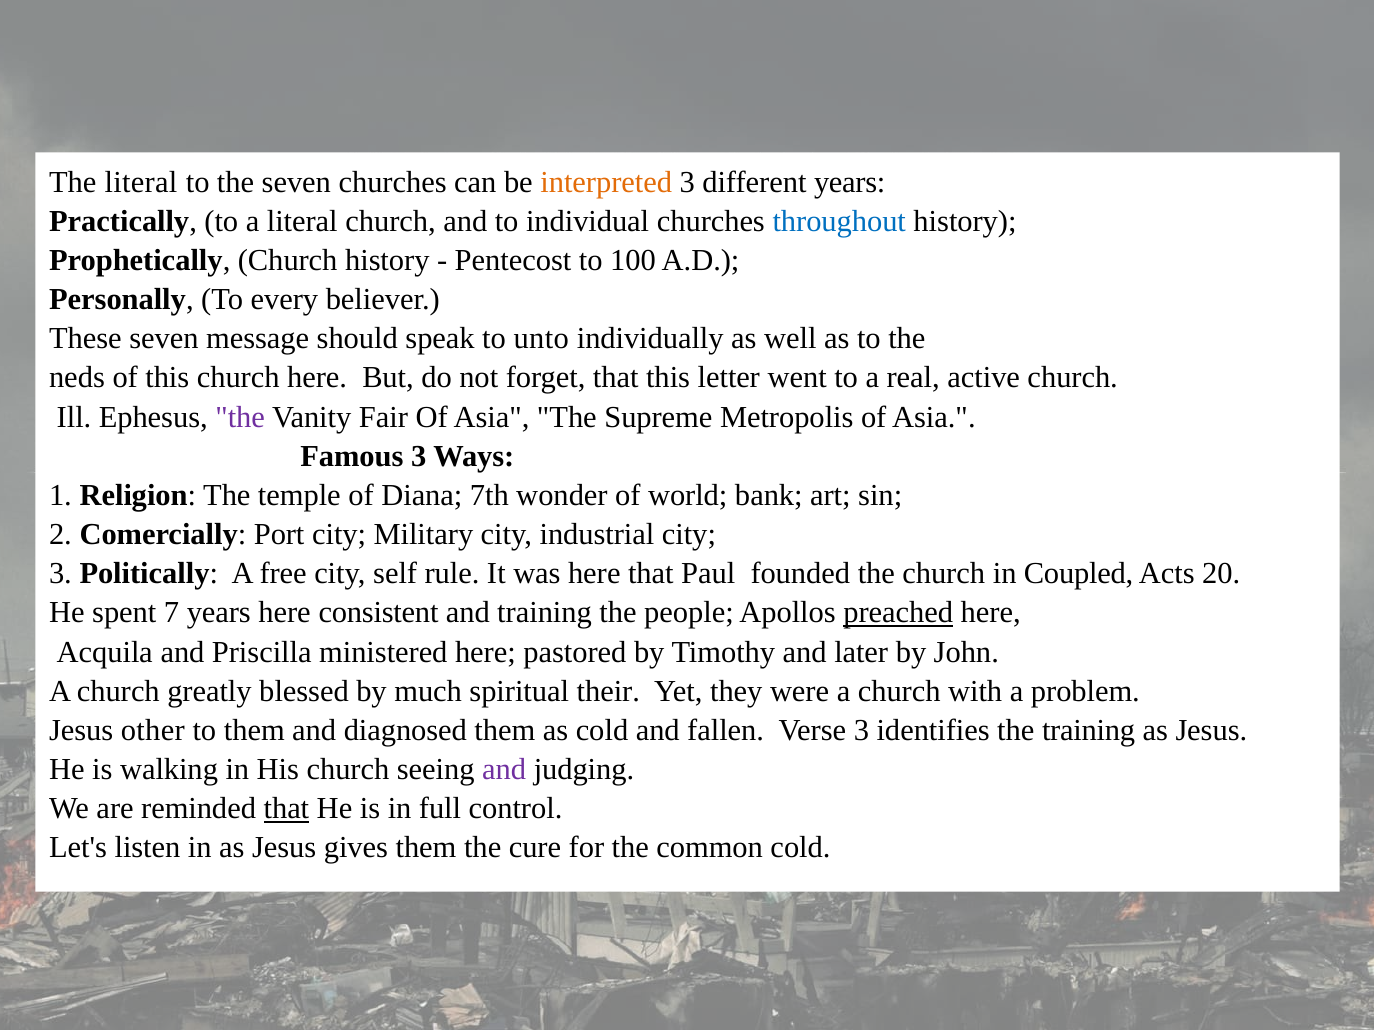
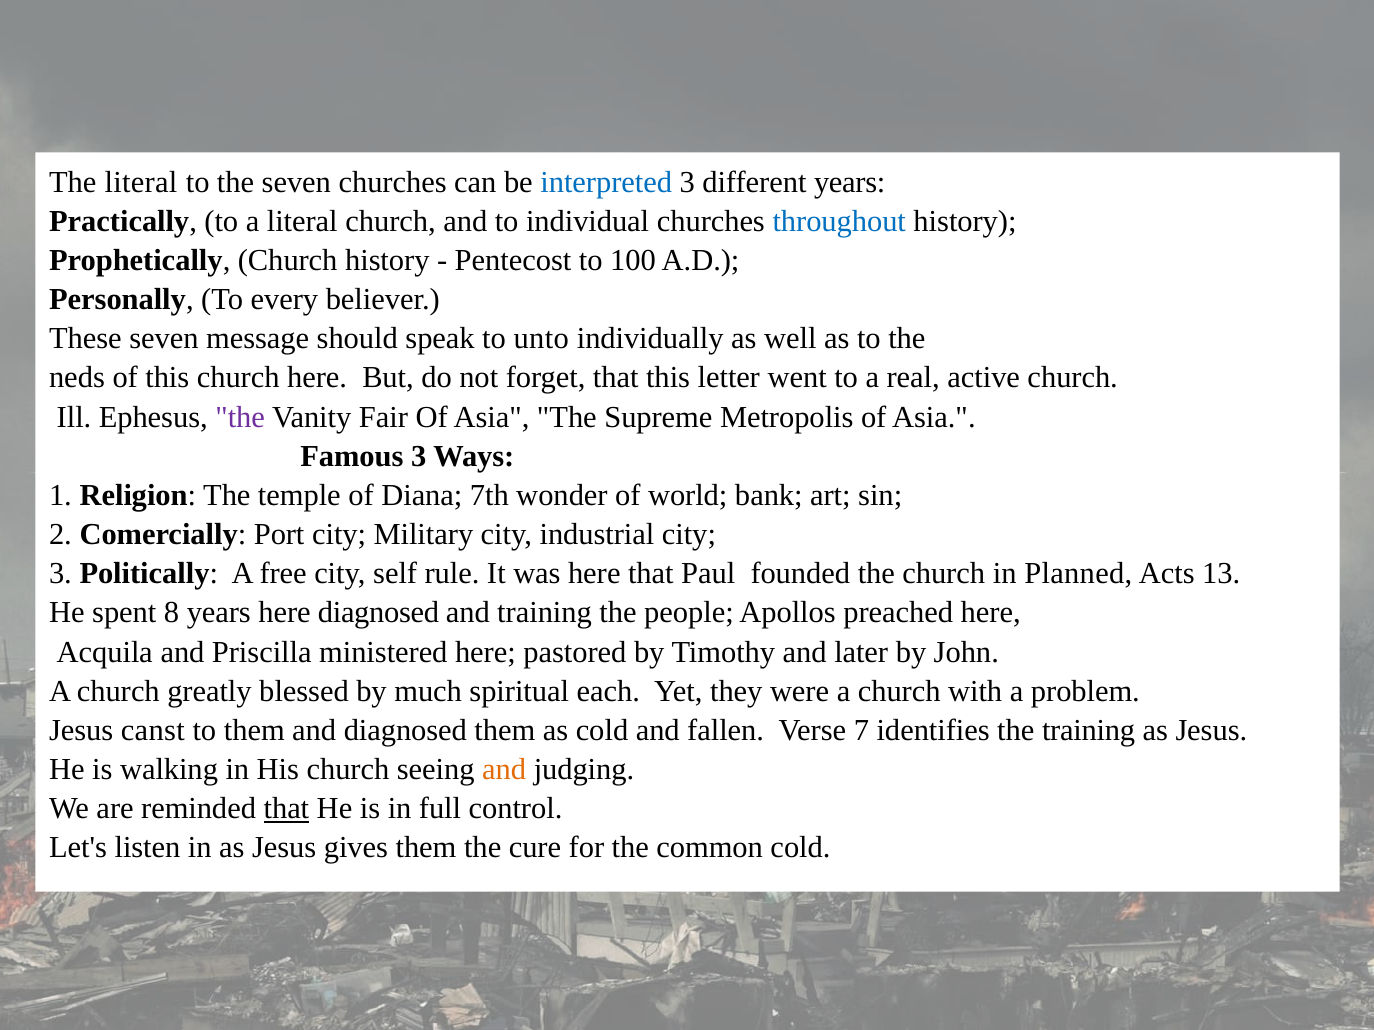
interpreted colour: orange -> blue
Coupled: Coupled -> Planned
20: 20 -> 13
7: 7 -> 8
here consistent: consistent -> diagnosed
preached underline: present -> none
their: their -> each
other: other -> canst
Verse 3: 3 -> 7
and at (504, 770) colour: purple -> orange
